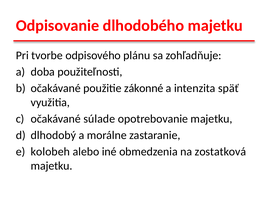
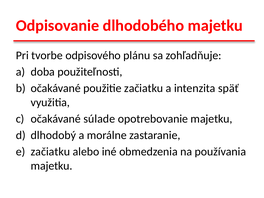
použitie zákonné: zákonné -> začiatku
kolobeh at (50, 152): kolobeh -> začiatku
zostatková: zostatková -> používania
